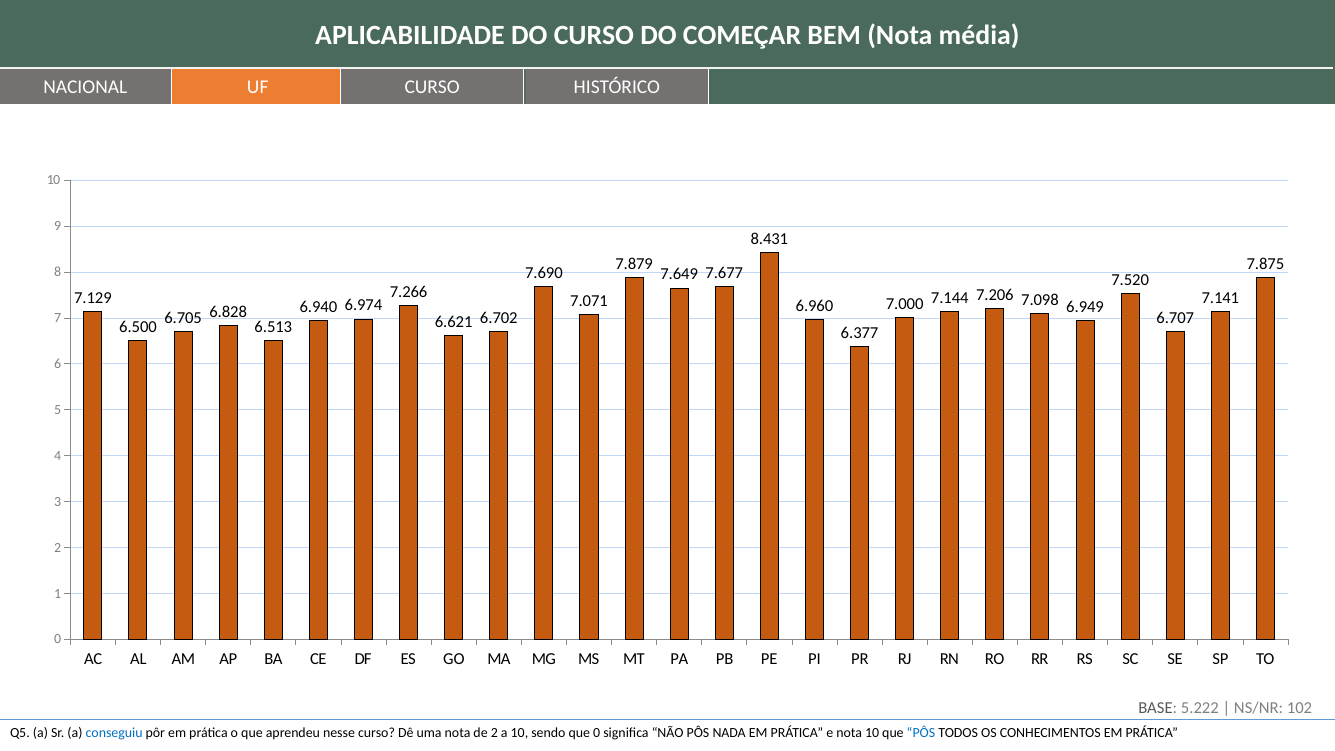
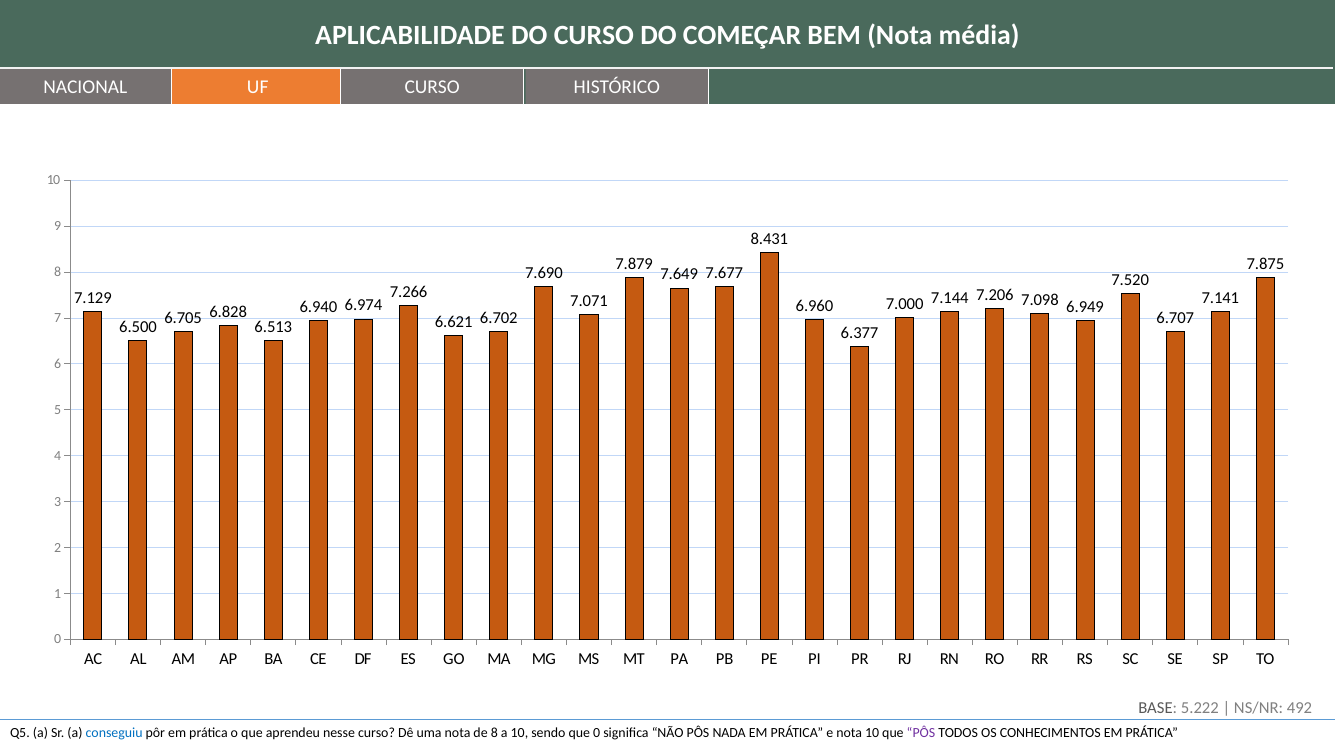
102: 102 -> 492
de 2: 2 -> 8
PÔS at (921, 733) colour: blue -> purple
